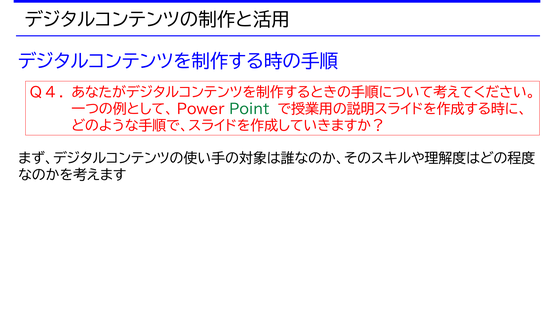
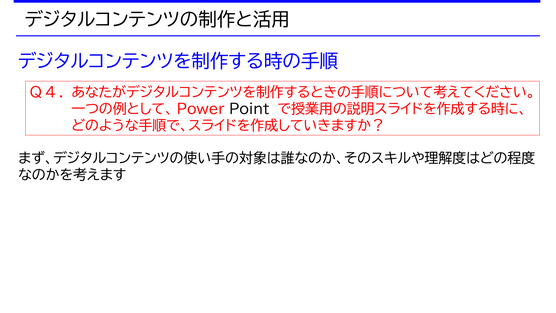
Point colour: green -> black
